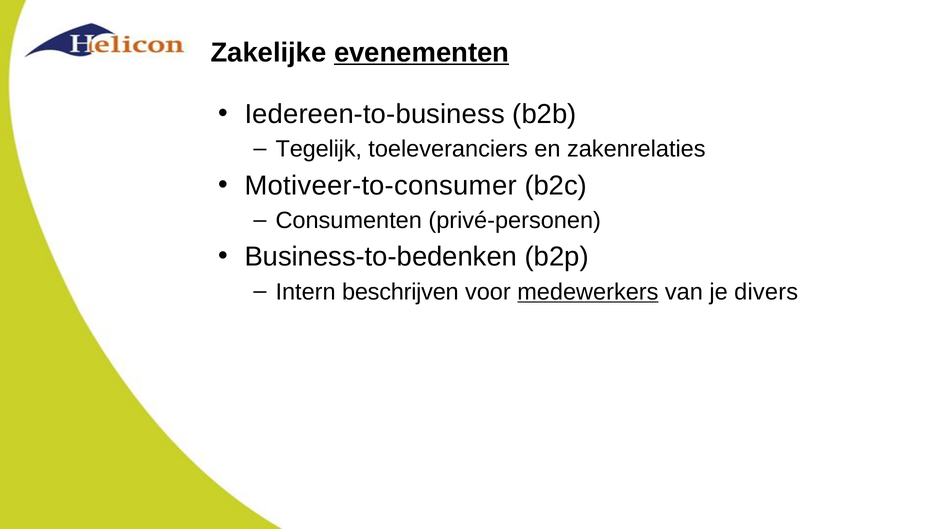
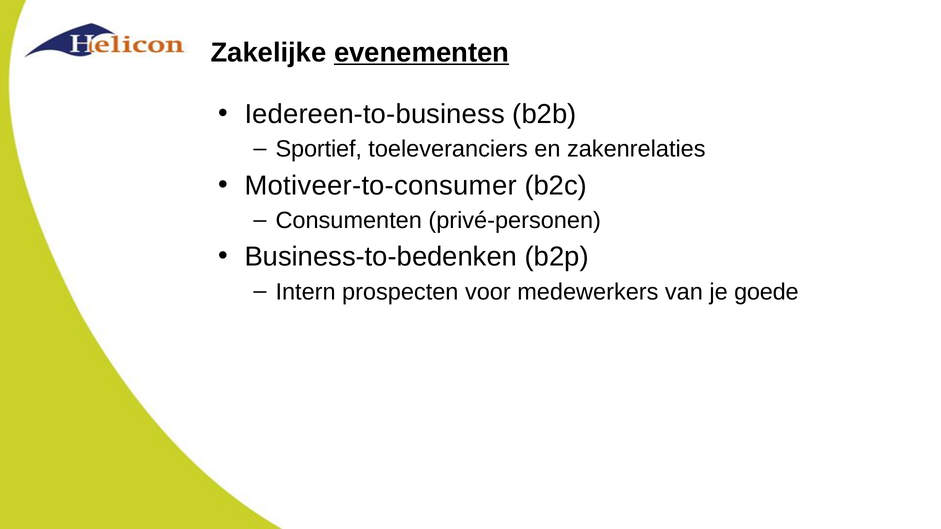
Tegelijk: Tegelijk -> Sportief
beschrijven: beschrijven -> prospecten
medewerkers underline: present -> none
divers: divers -> goede
